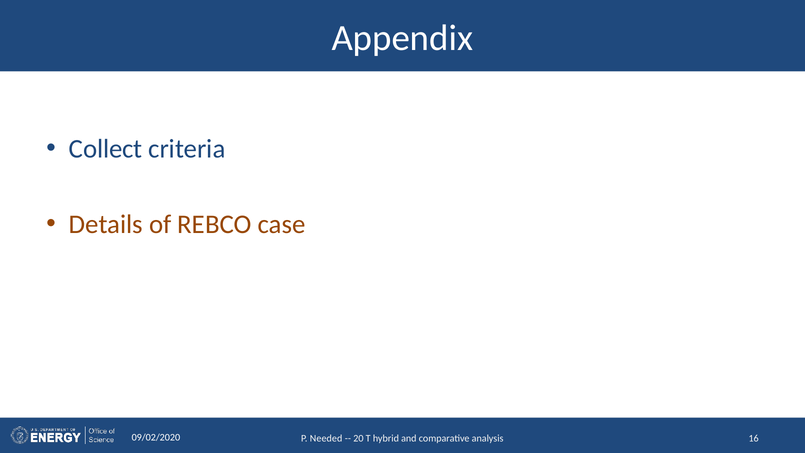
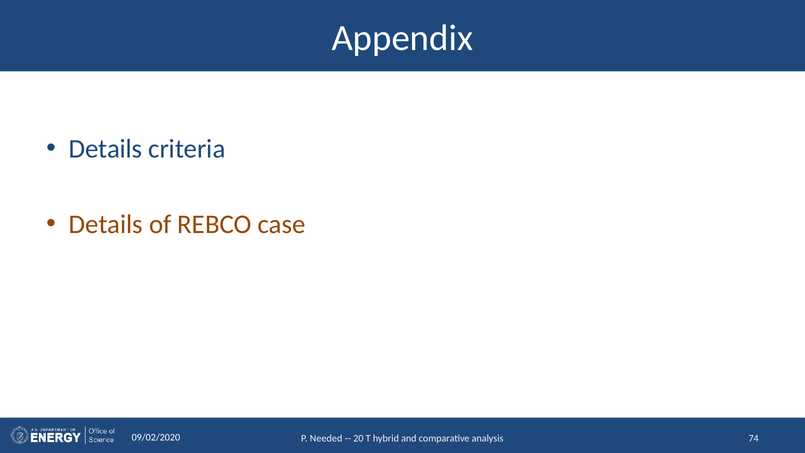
Collect at (106, 149): Collect -> Details
16: 16 -> 74
